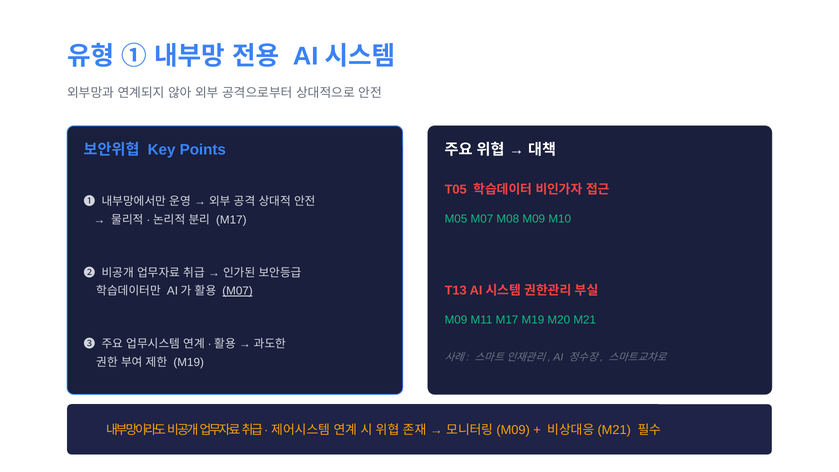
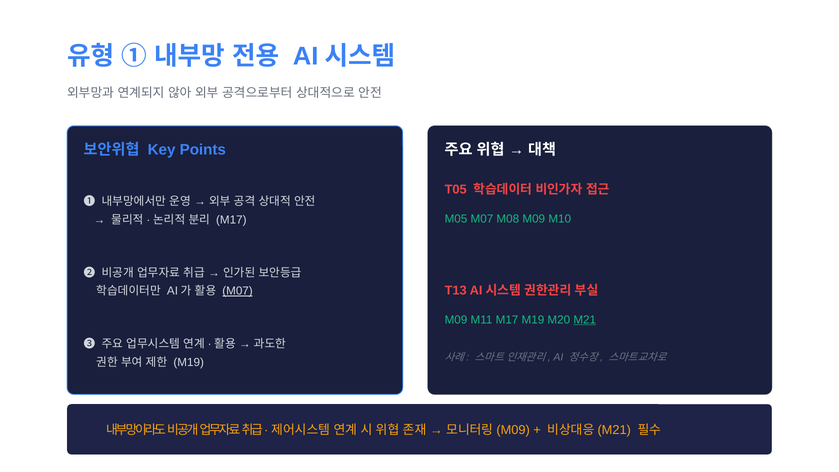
M21 underline: none -> present
